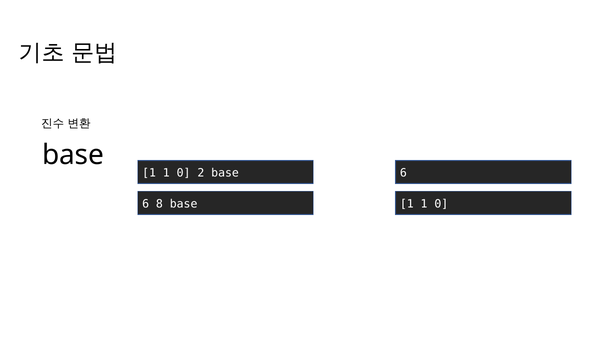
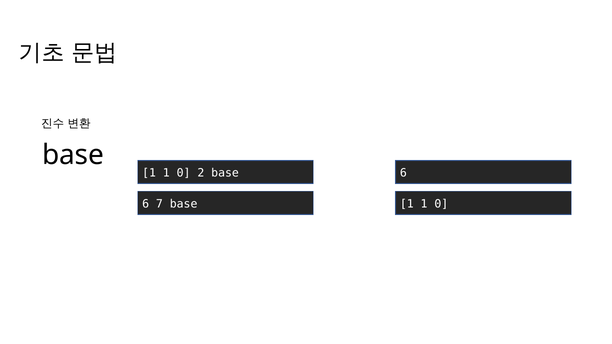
8: 8 -> 7
